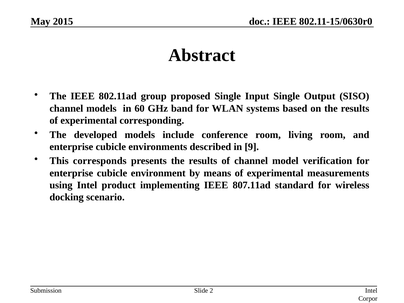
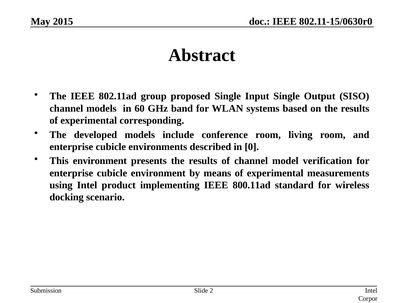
9: 9 -> 0
This corresponds: corresponds -> environment
807.11ad: 807.11ad -> 800.11ad
